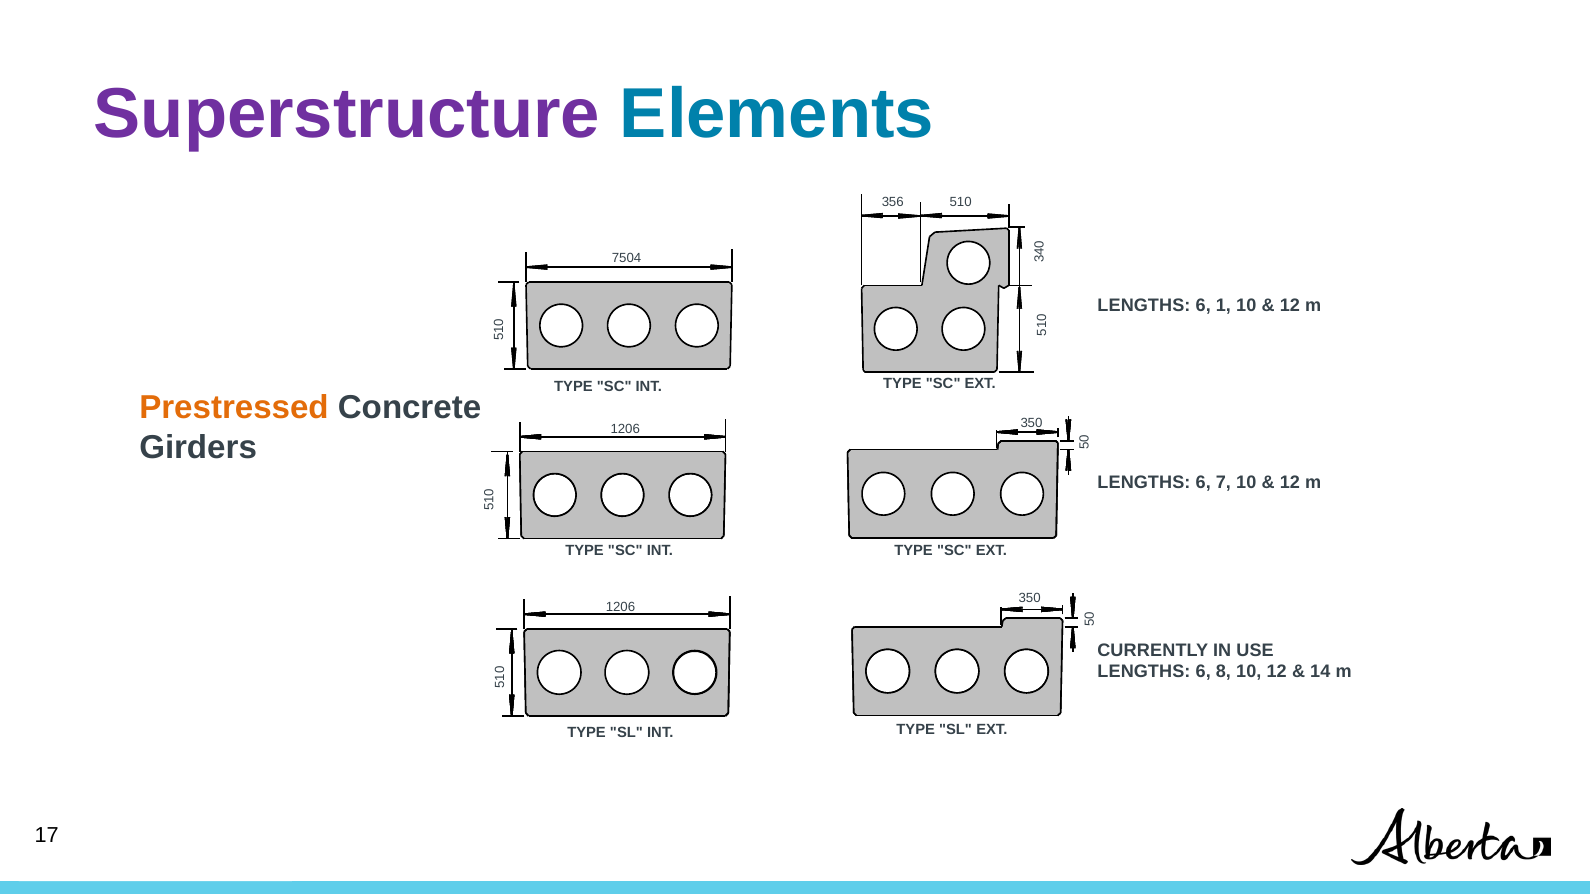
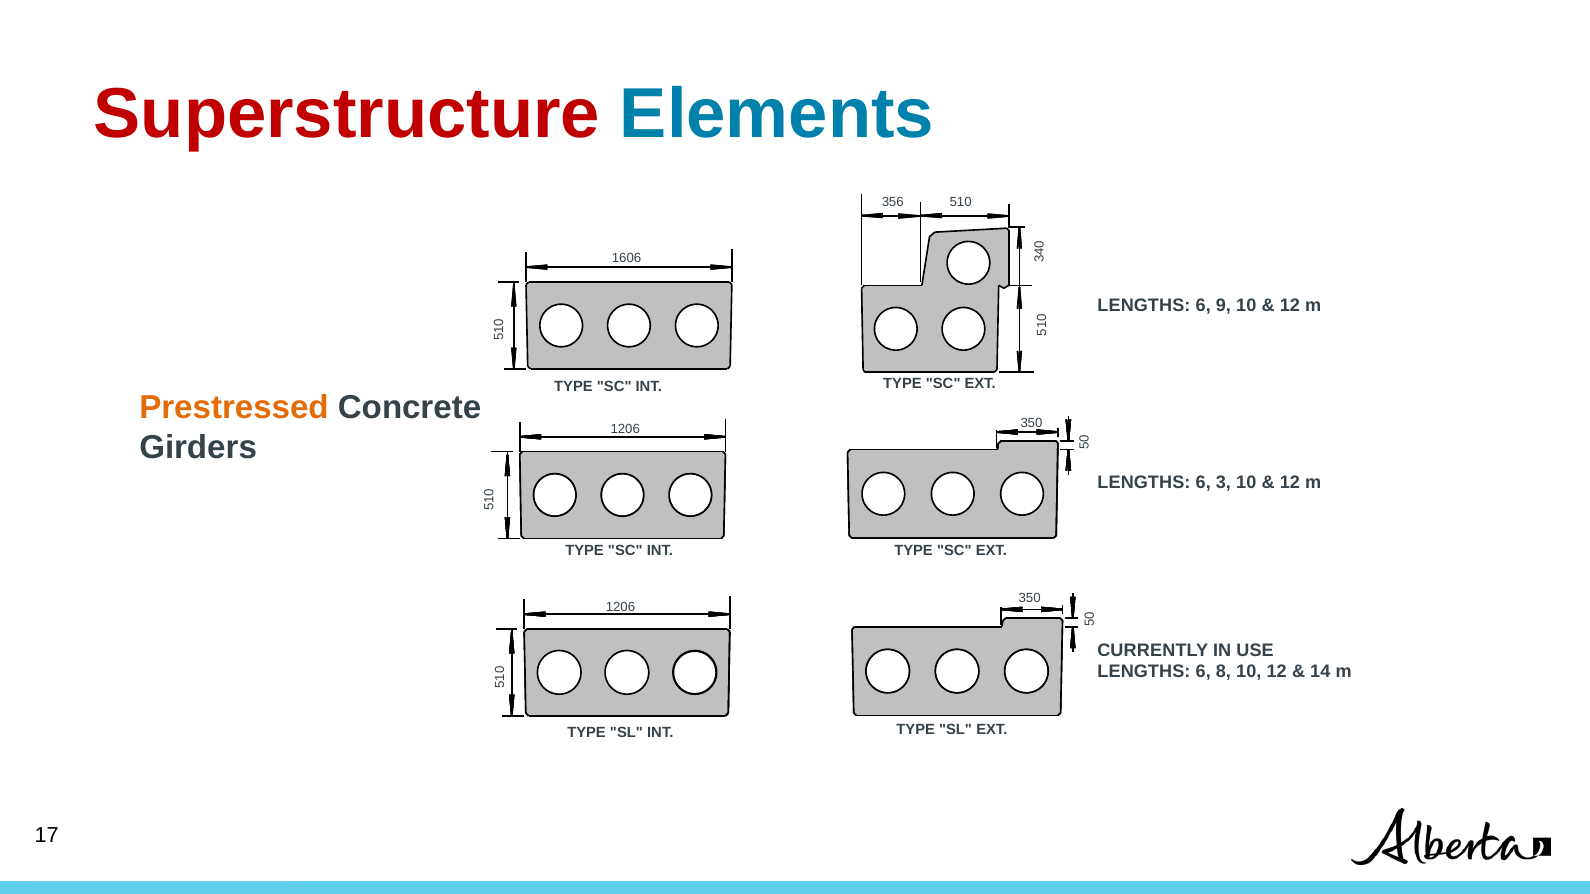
Superstructure colour: purple -> red
7504: 7504 -> 1606
6 1: 1 -> 9
6 7: 7 -> 3
